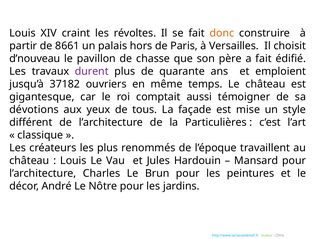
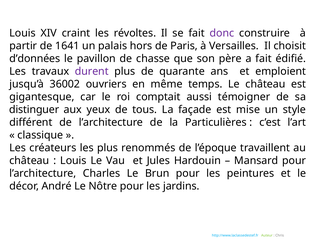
donc colour: orange -> purple
8661: 8661 -> 1641
d’nouveau: d’nouveau -> d’données
37182: 37182 -> 36002
dévotions: dévotions -> distinguer
